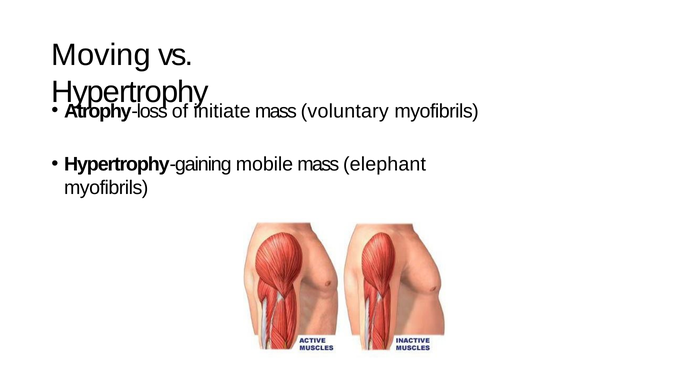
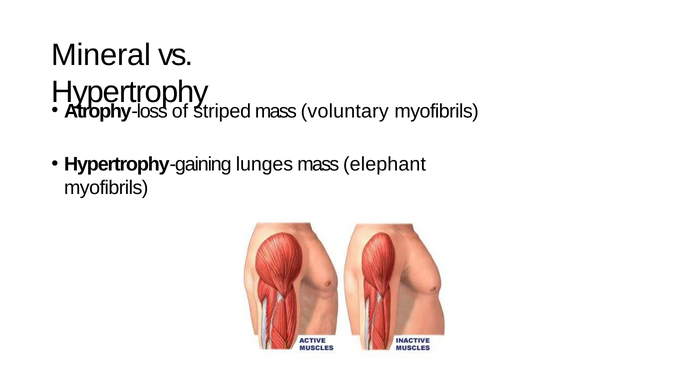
Moving: Moving -> Mineral
initiate: initiate -> striped
mobile: mobile -> lunges
